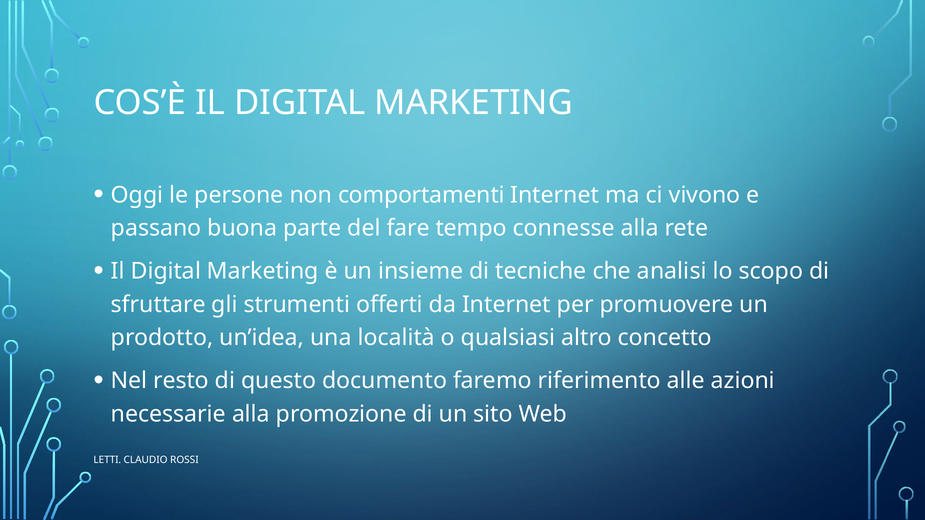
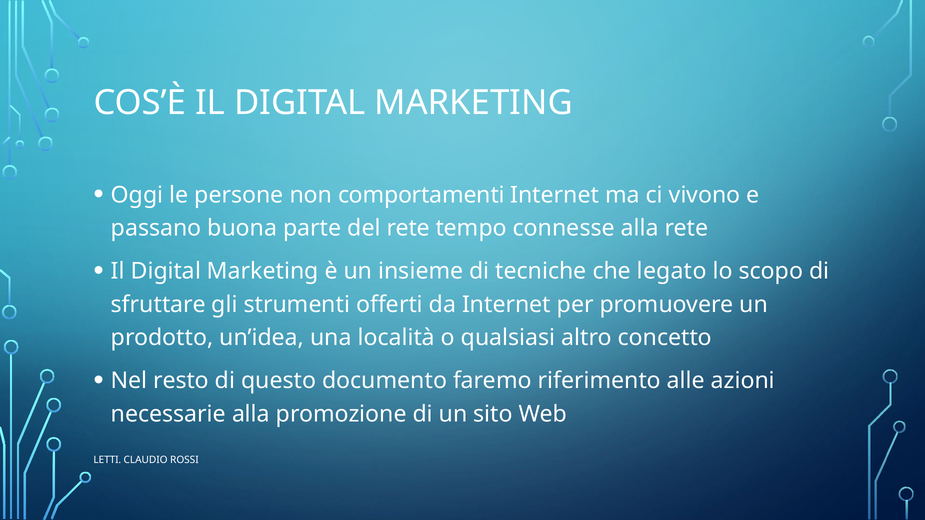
del fare: fare -> rete
analisi: analisi -> legato
